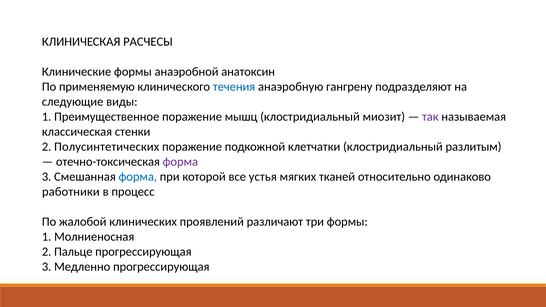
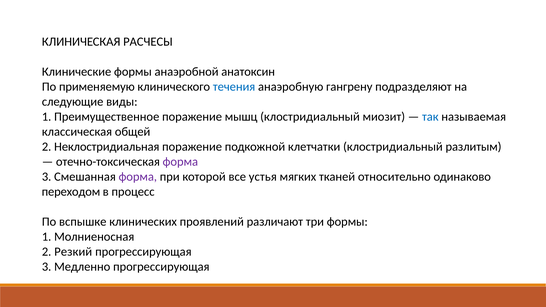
так colour: purple -> blue
стенки: стенки -> общей
Полусинтетических: Полусинтетических -> Неклостридиальная
форма at (138, 177) colour: blue -> purple
работники: работники -> переходом
жалобой: жалобой -> вспышке
Пальце: Пальце -> Резкий
